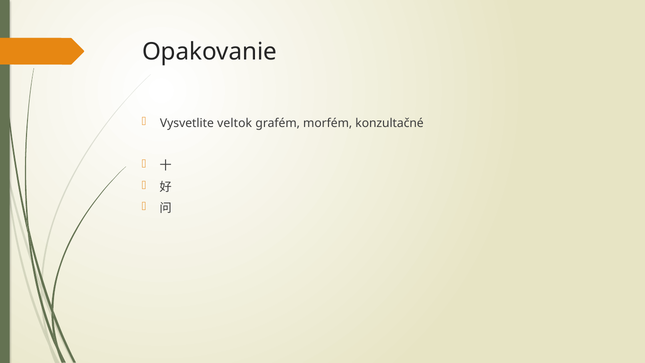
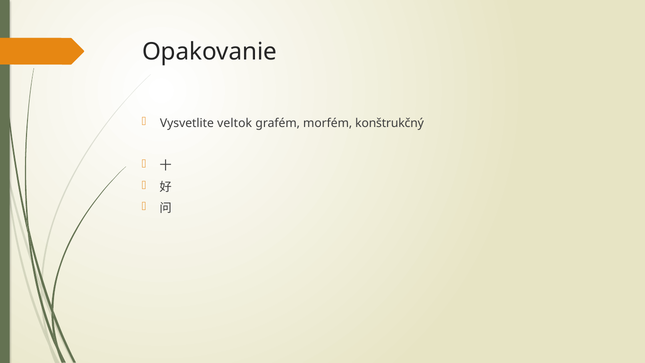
konzultačné: konzultačné -> konštrukčný
